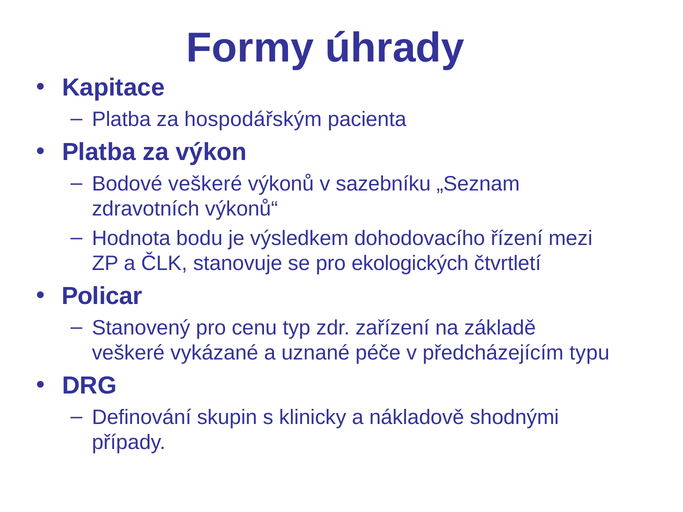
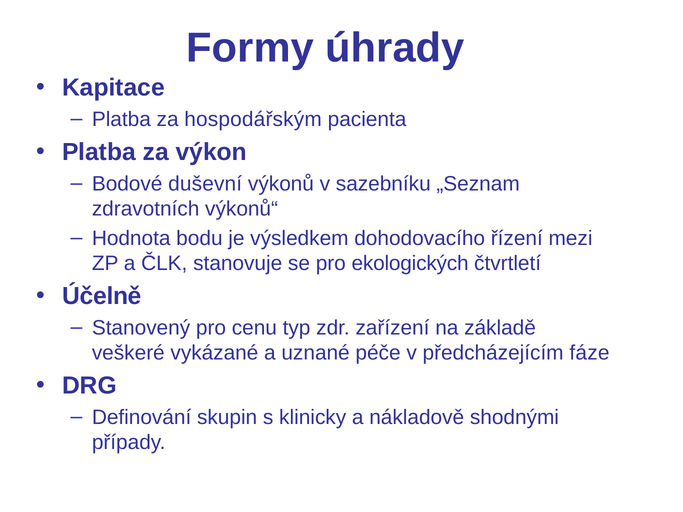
Bodové veškeré: veškeré -> duševní
Policar: Policar -> Účelně
typu: typu -> fáze
